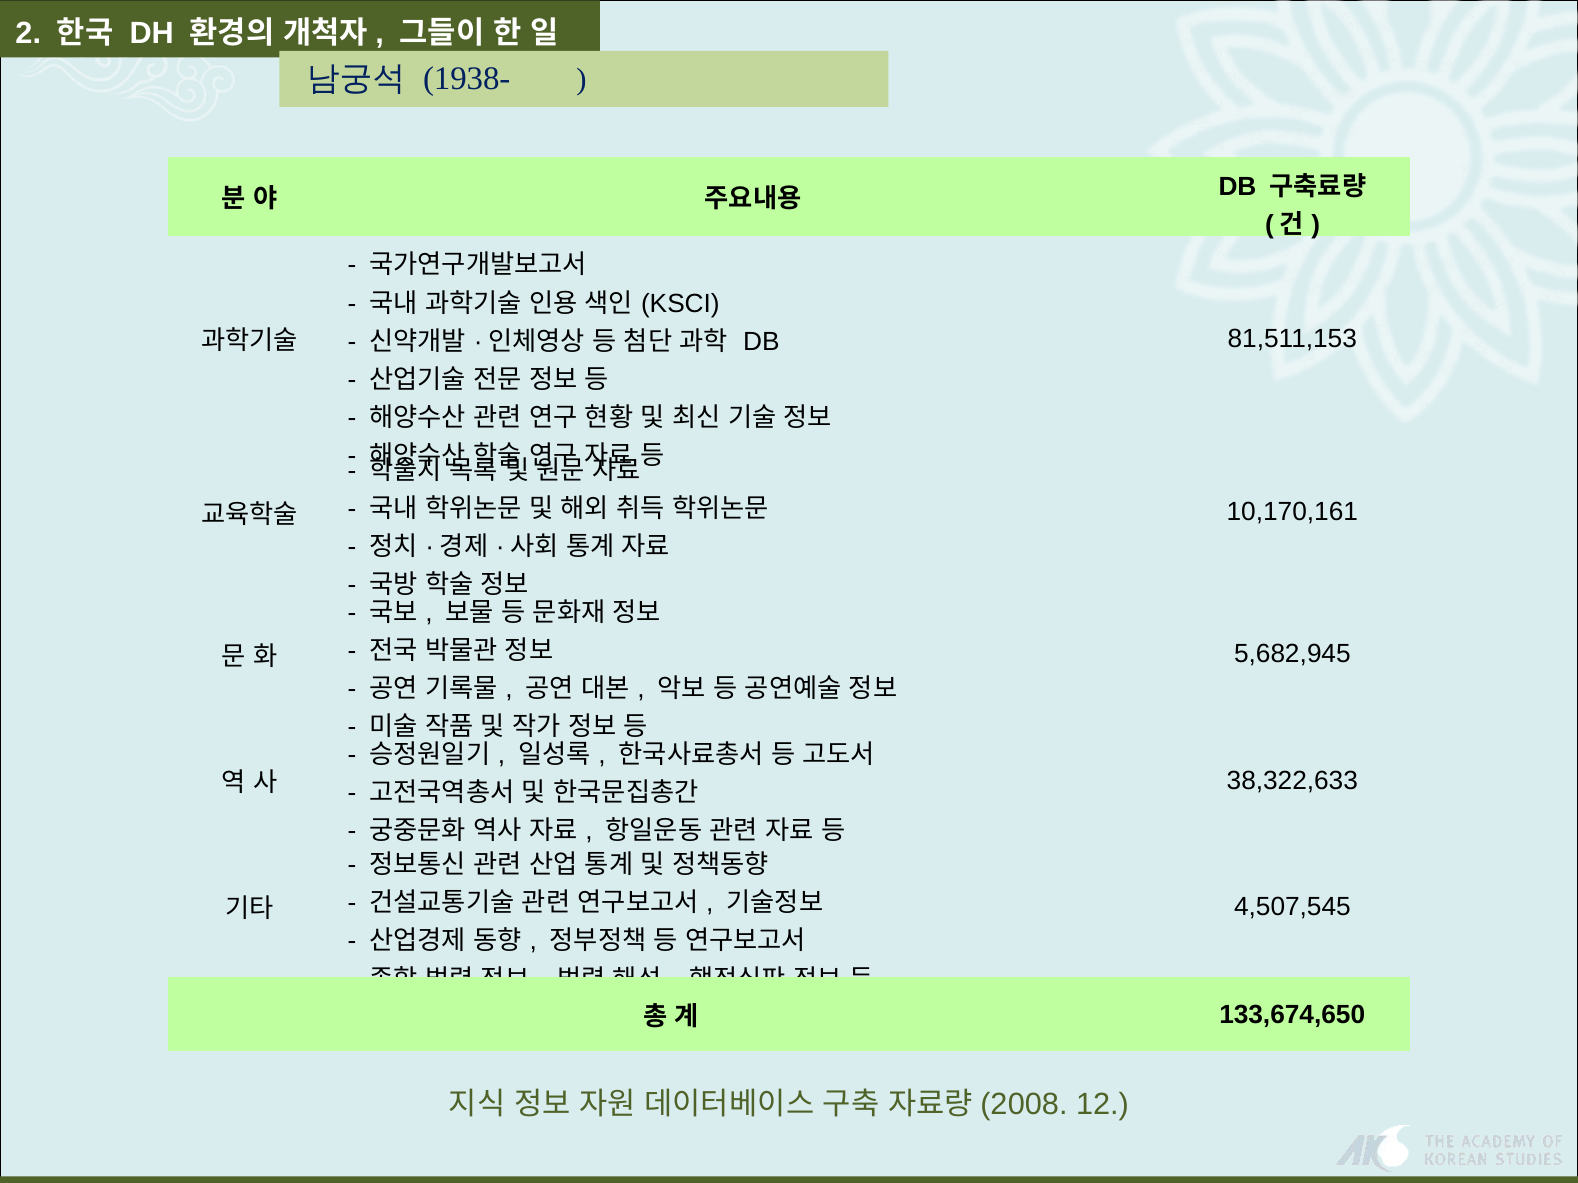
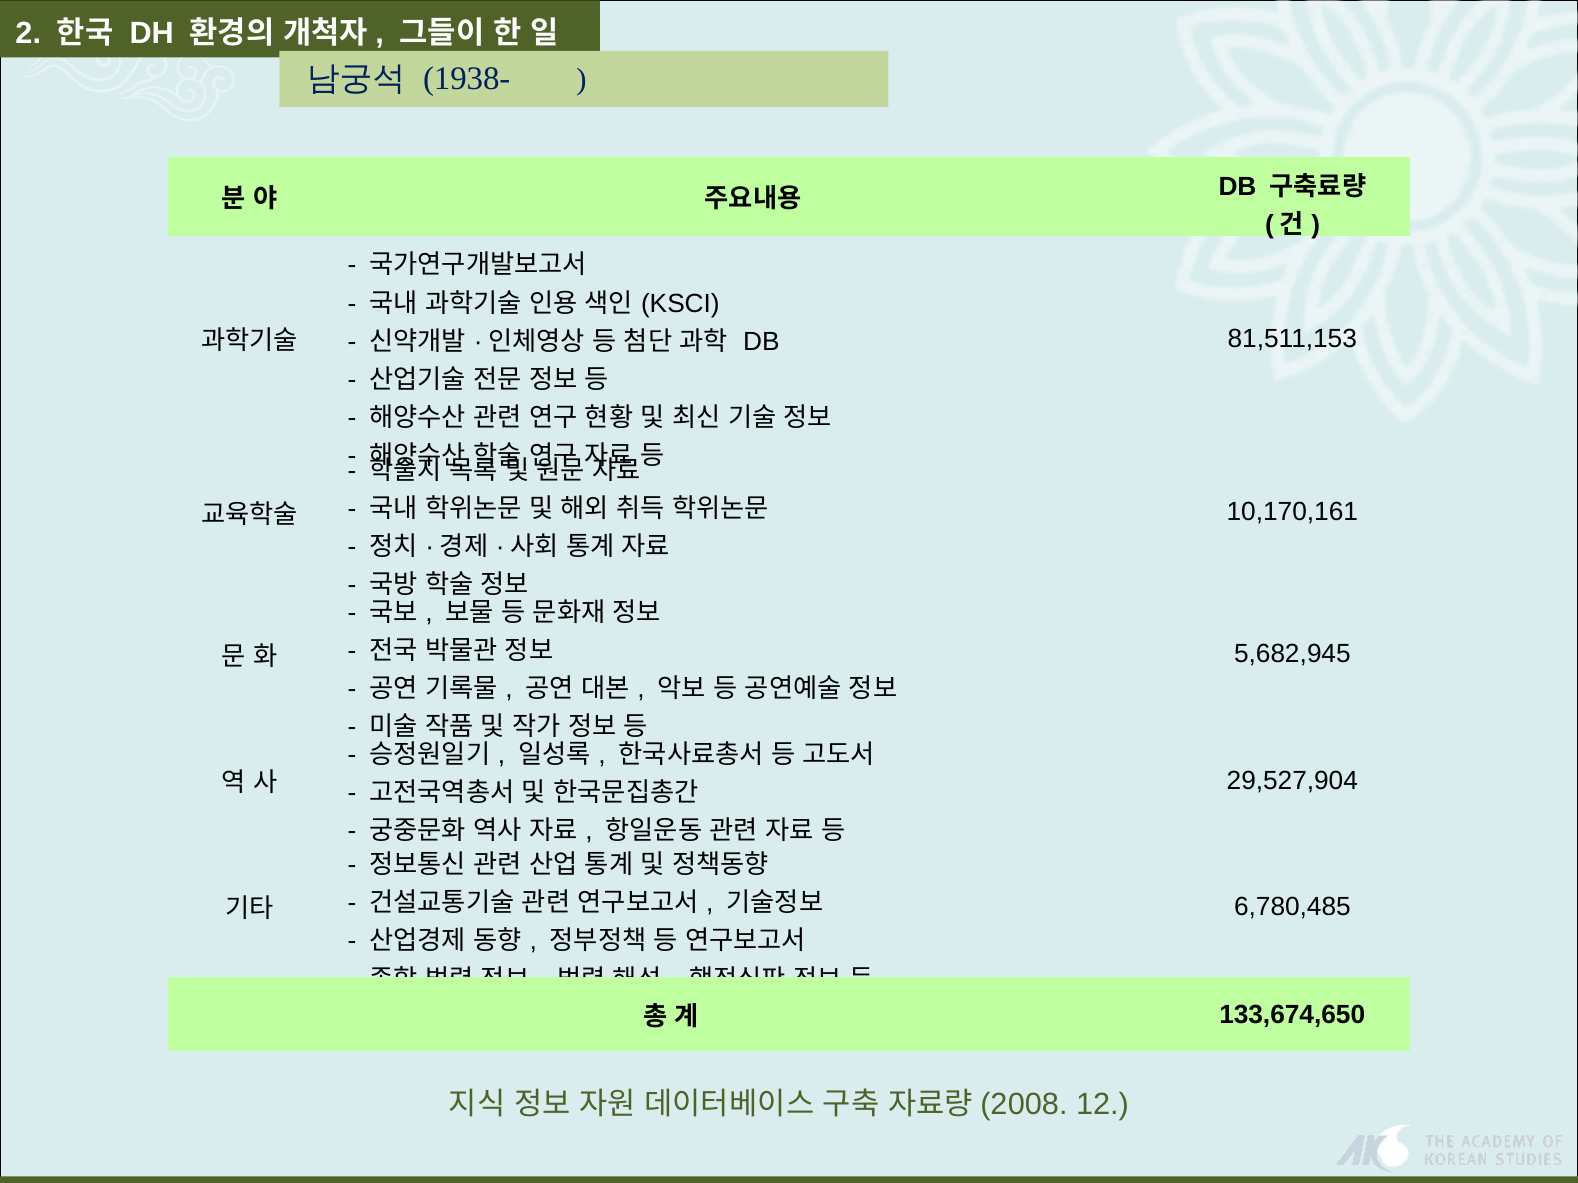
38,322,633: 38,322,633 -> 29,527,904
4,507,545: 4,507,545 -> 6,780,485
